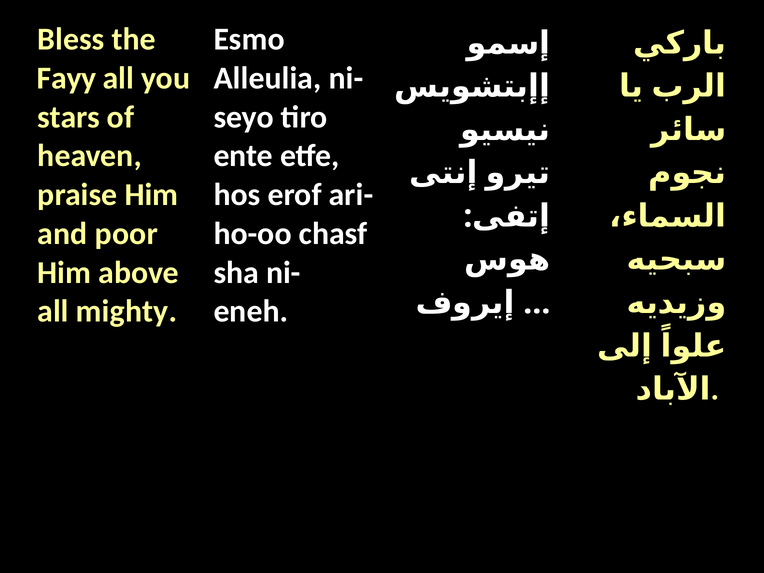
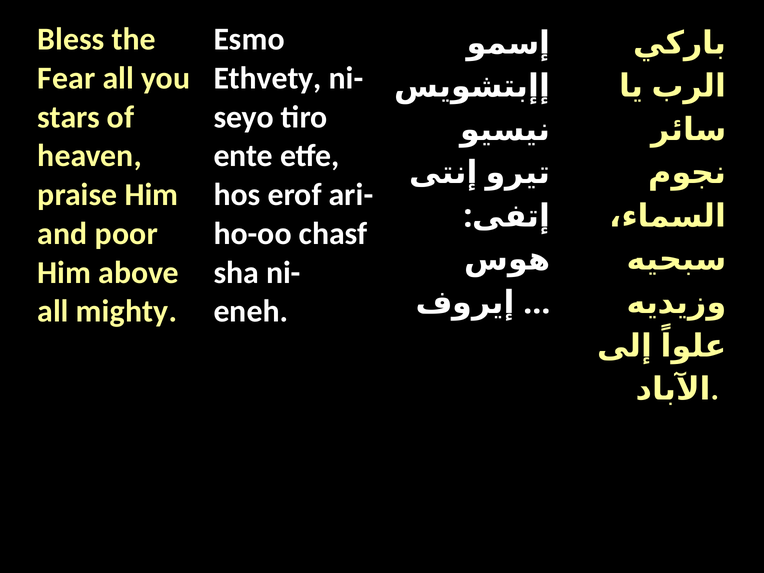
Fayy: Fayy -> Fear
Alleulia: Alleulia -> Ethvety
